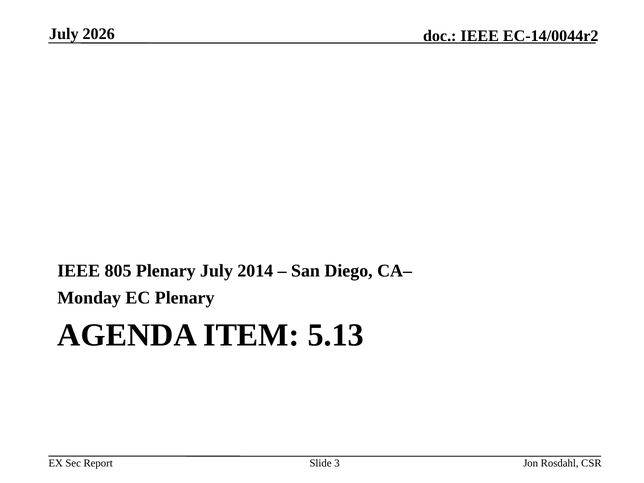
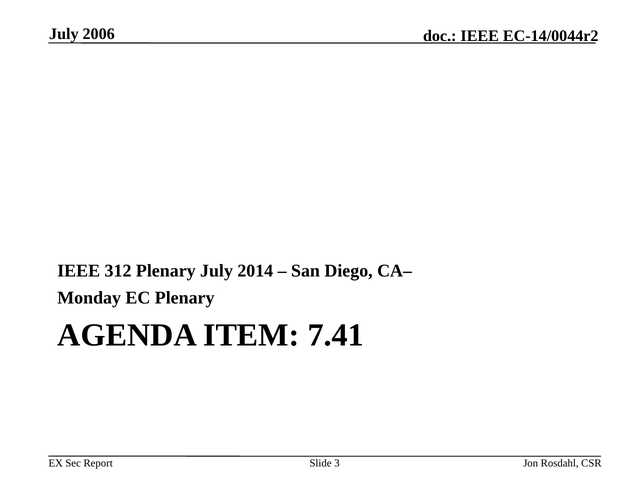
2026: 2026 -> 2006
805: 805 -> 312
5.13: 5.13 -> 7.41
